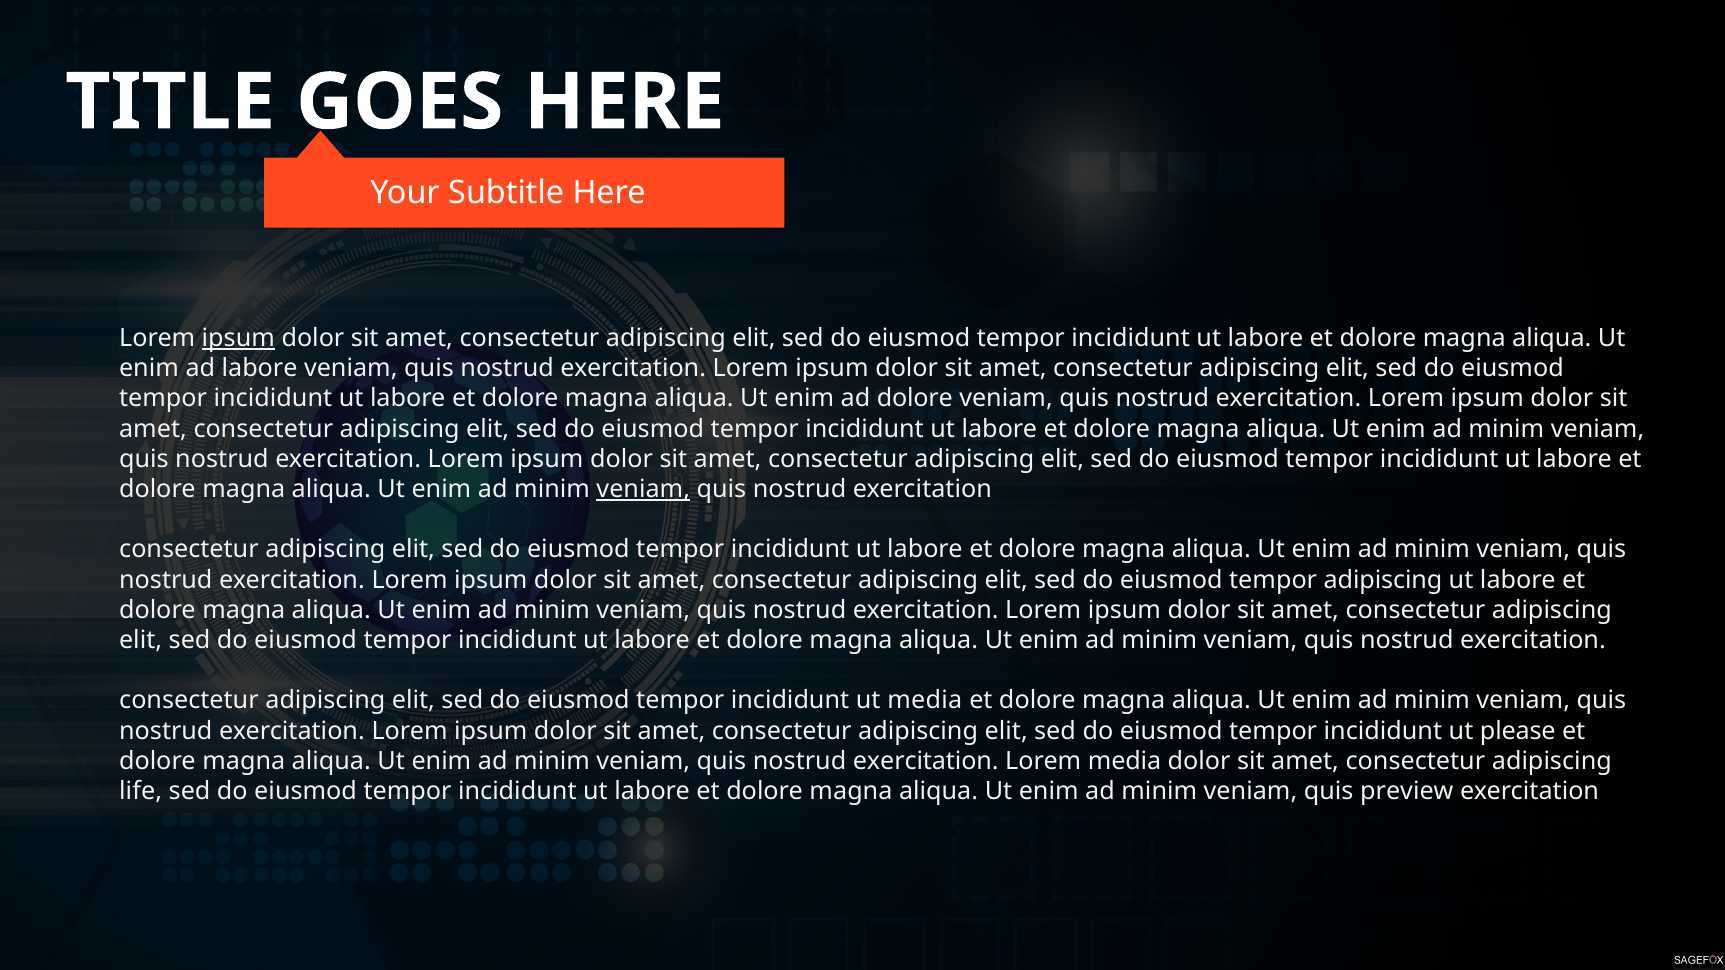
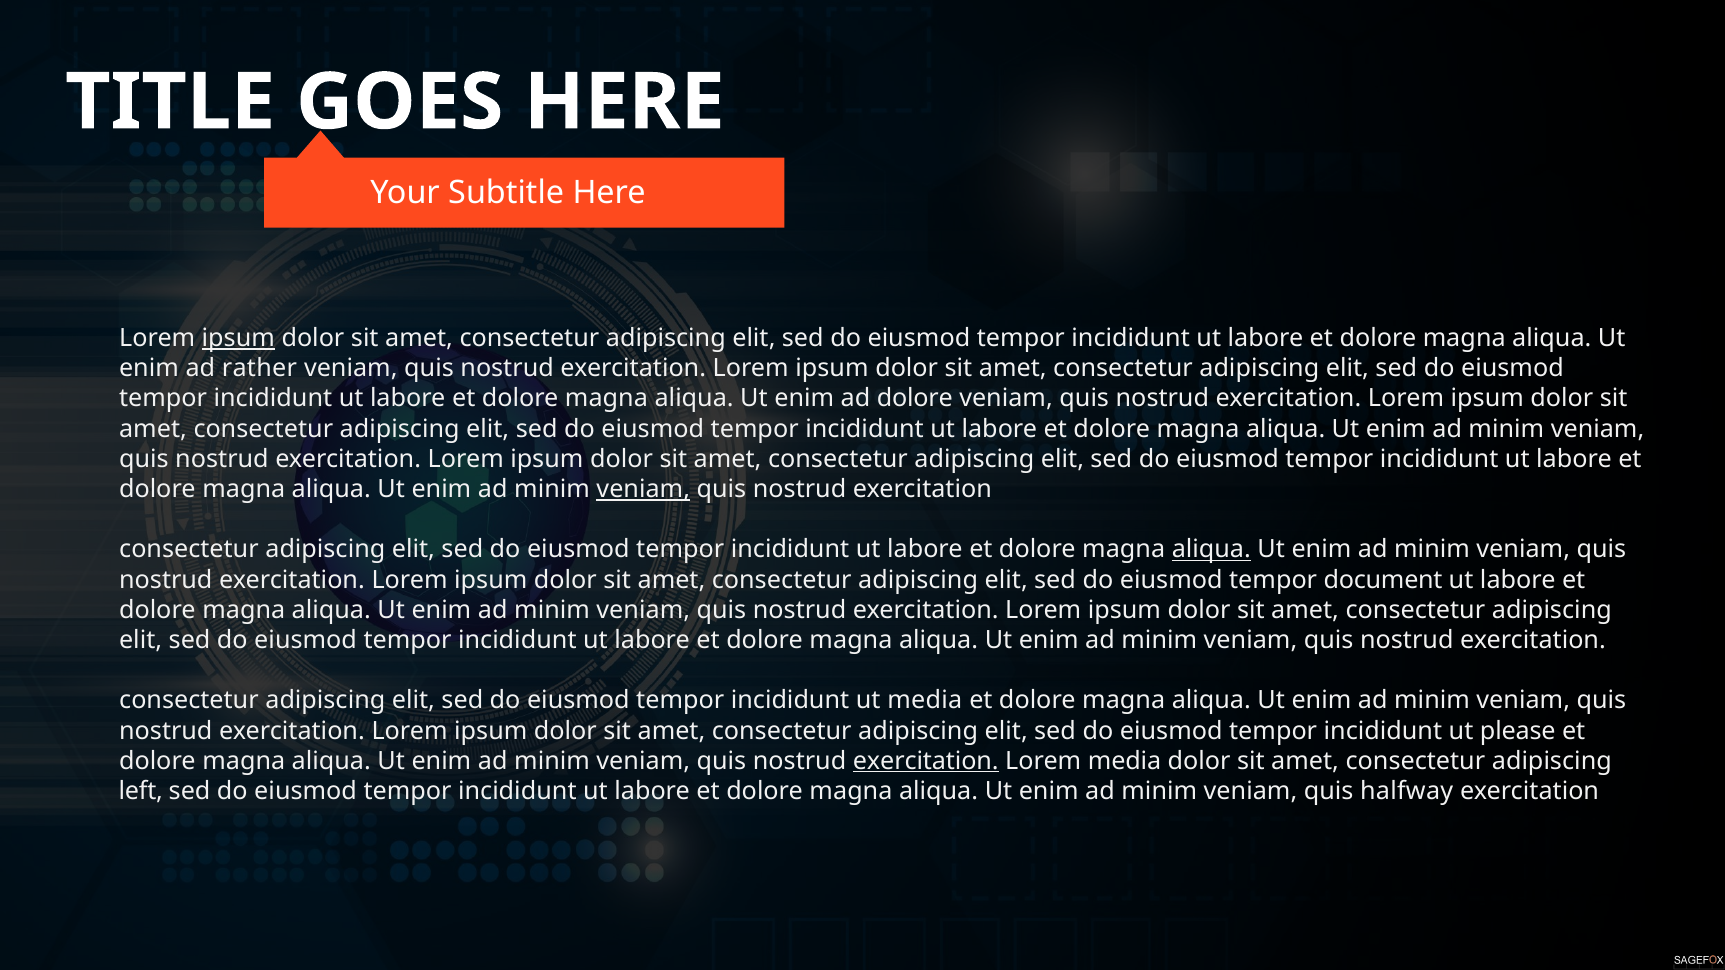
ad labore: labore -> rather
aliqua at (1211, 550) underline: none -> present
tempor adipiscing: adipiscing -> document
exercitation at (926, 761) underline: none -> present
life: life -> left
preview: preview -> halfway
